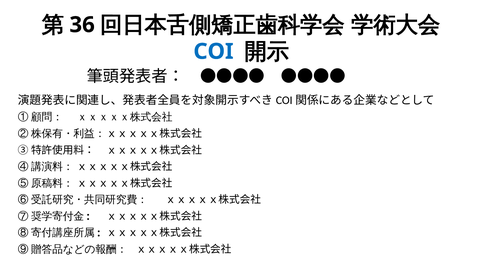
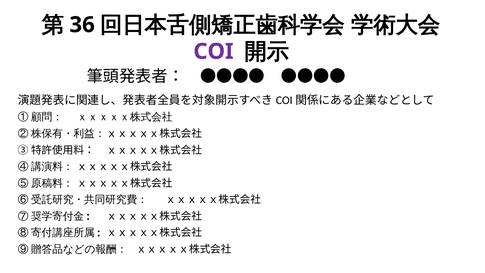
COI colour: blue -> purple
